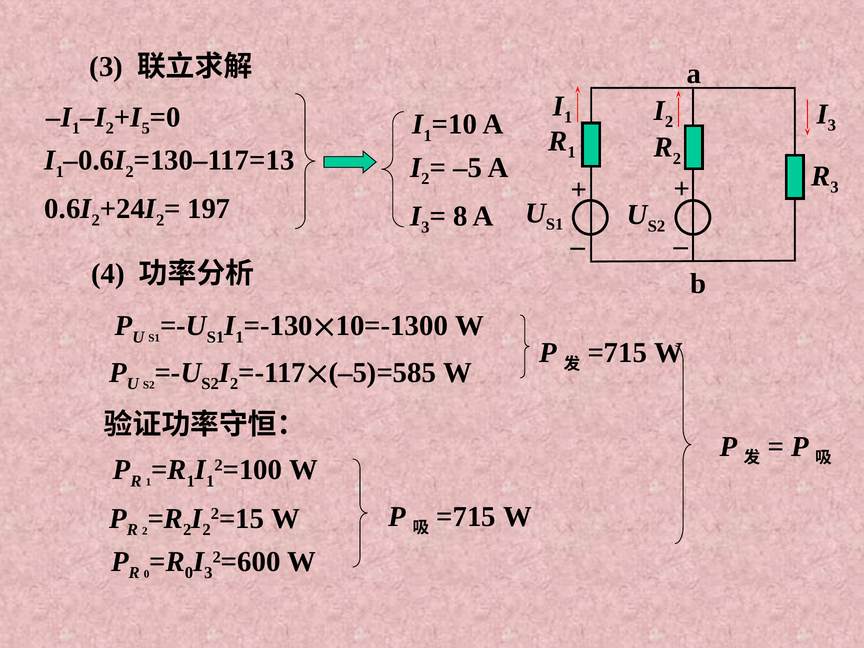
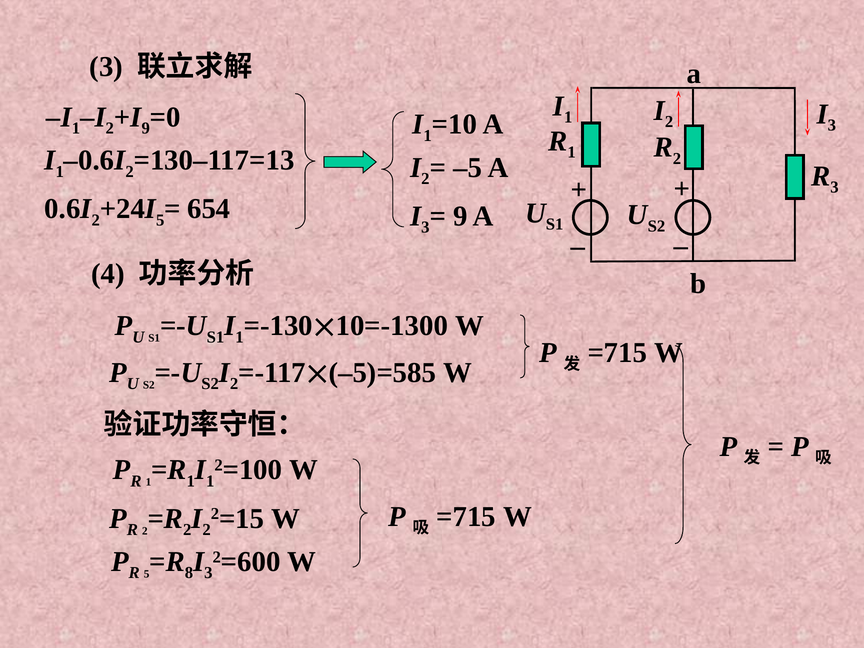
5 at (146, 128): 5 -> 9
2 at (160, 220): 2 -> 5
197: 197 -> 654
8 at (460, 216): 8 -> 9
0 at (147, 574): 0 -> 5
0 at (189, 573): 0 -> 8
